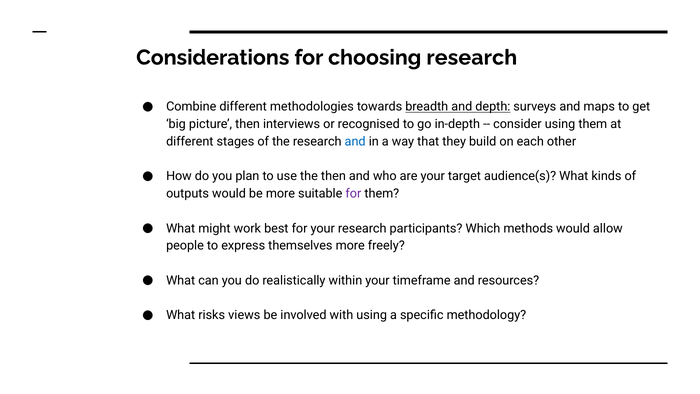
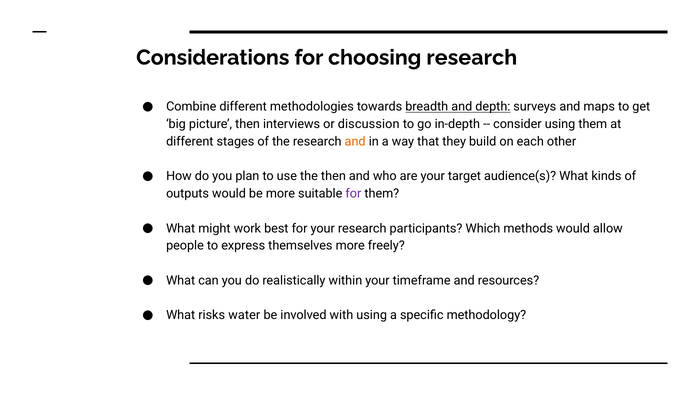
recognised: recognised -> discussion
and at (355, 141) colour: blue -> orange
views: views -> water
